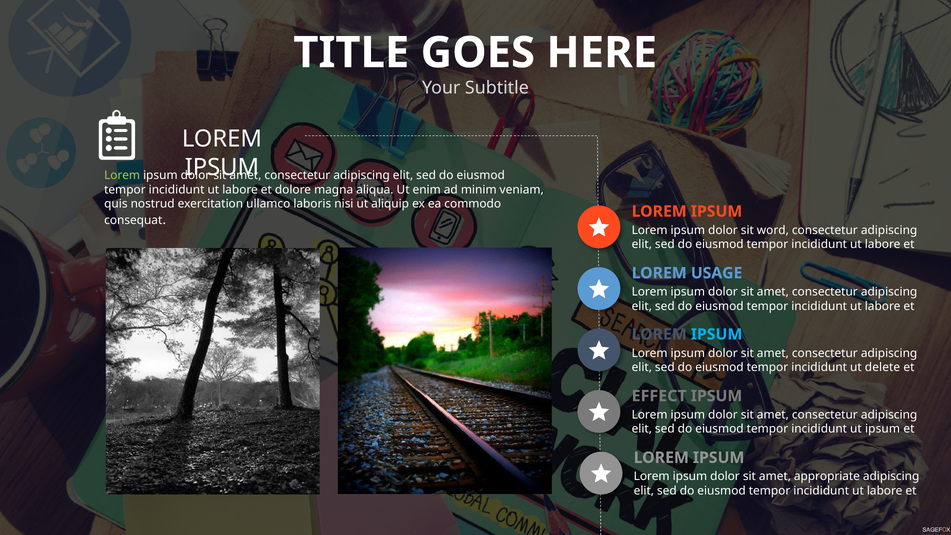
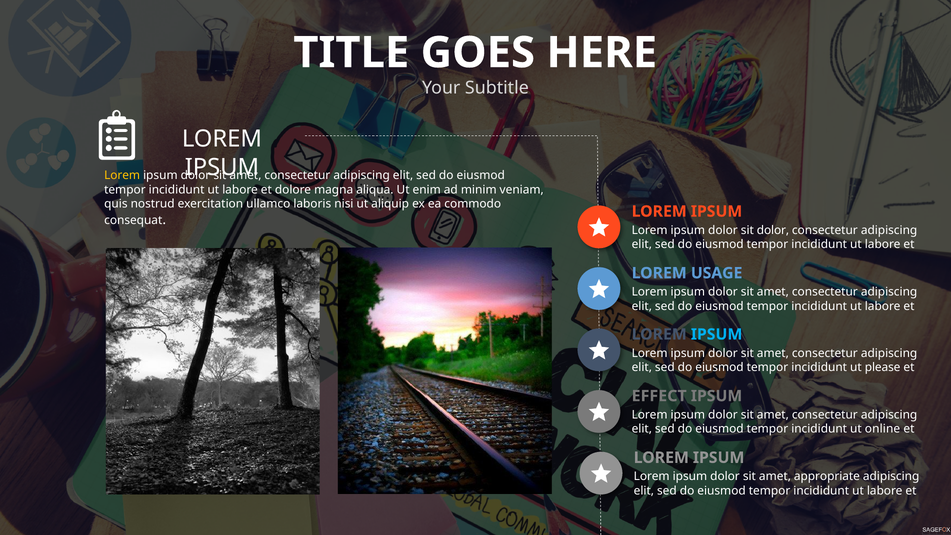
Lorem at (122, 175) colour: light green -> yellow
sit word: word -> dolor
delete: delete -> please
ut ipsum: ipsum -> online
